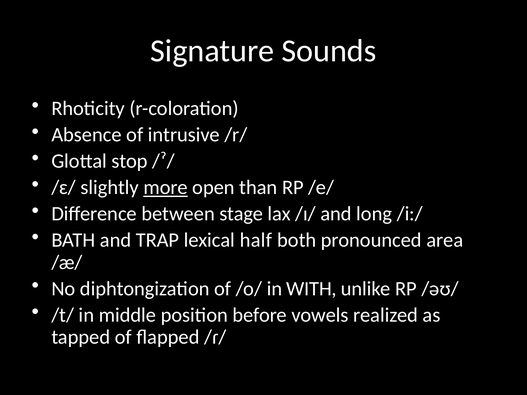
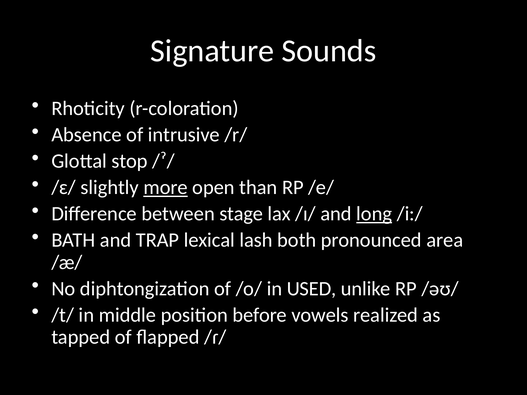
long underline: none -> present
half: half -> lash
WITH: WITH -> USED
